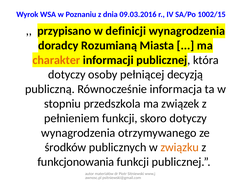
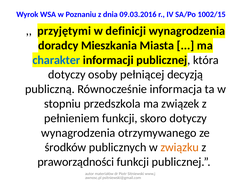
przypisano: przypisano -> przyjętymi
Rozumianą: Rozumianą -> Mieszkania
charakter colour: orange -> blue
funkcjonowania: funkcjonowania -> praworządności
